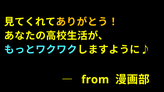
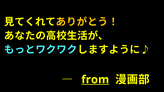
from underline: none -> present
